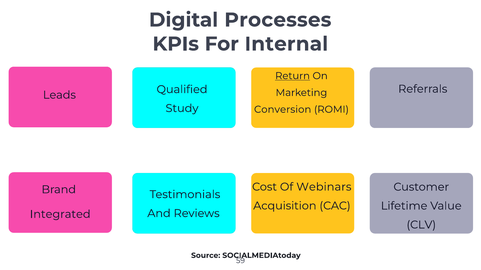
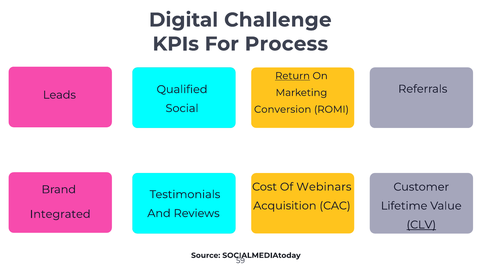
Processes: Processes -> Challenge
Internal: Internal -> Process
Study: Study -> Social
CLV underline: none -> present
